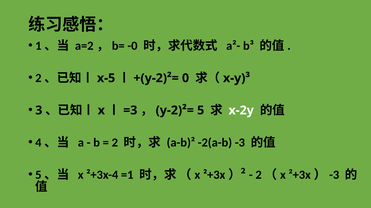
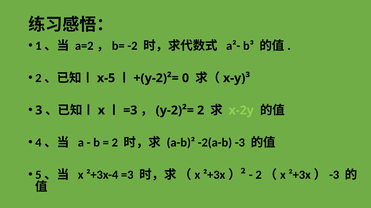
-0: -0 -> -2
5 at (201, 111): 5 -> 2
x-2y colour: white -> light green
²+3x-4 =1: =1 -> =3
